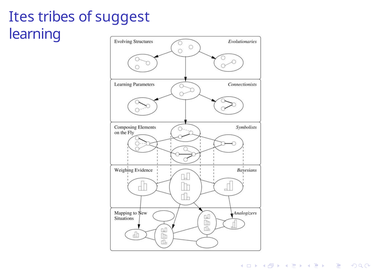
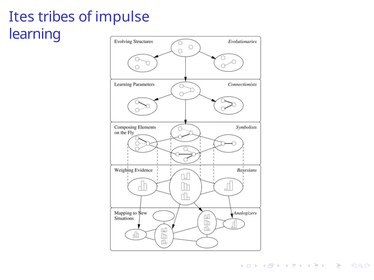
suggest: suggest -> impulse
